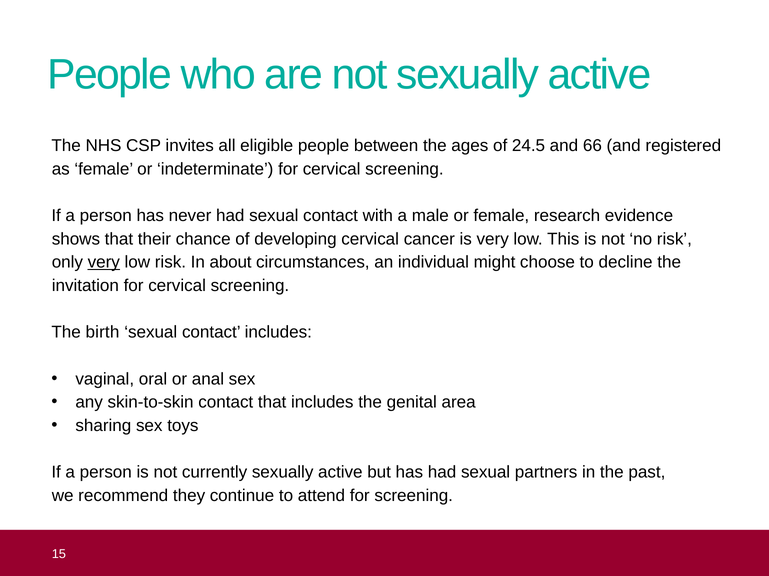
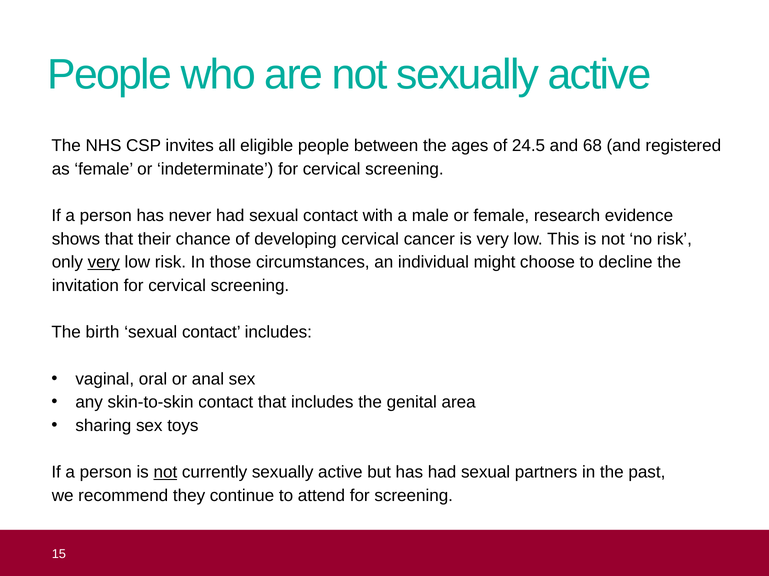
66: 66 -> 68
about: about -> those
not at (165, 473) underline: none -> present
